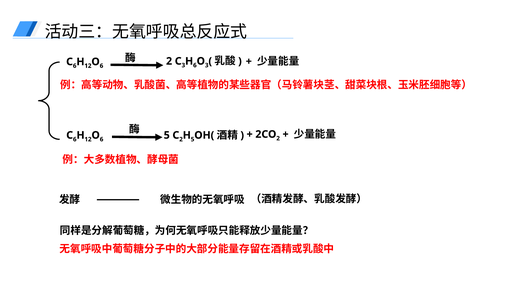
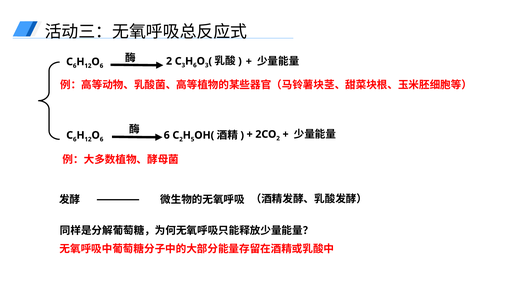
5 at (167, 135): 5 -> 6
